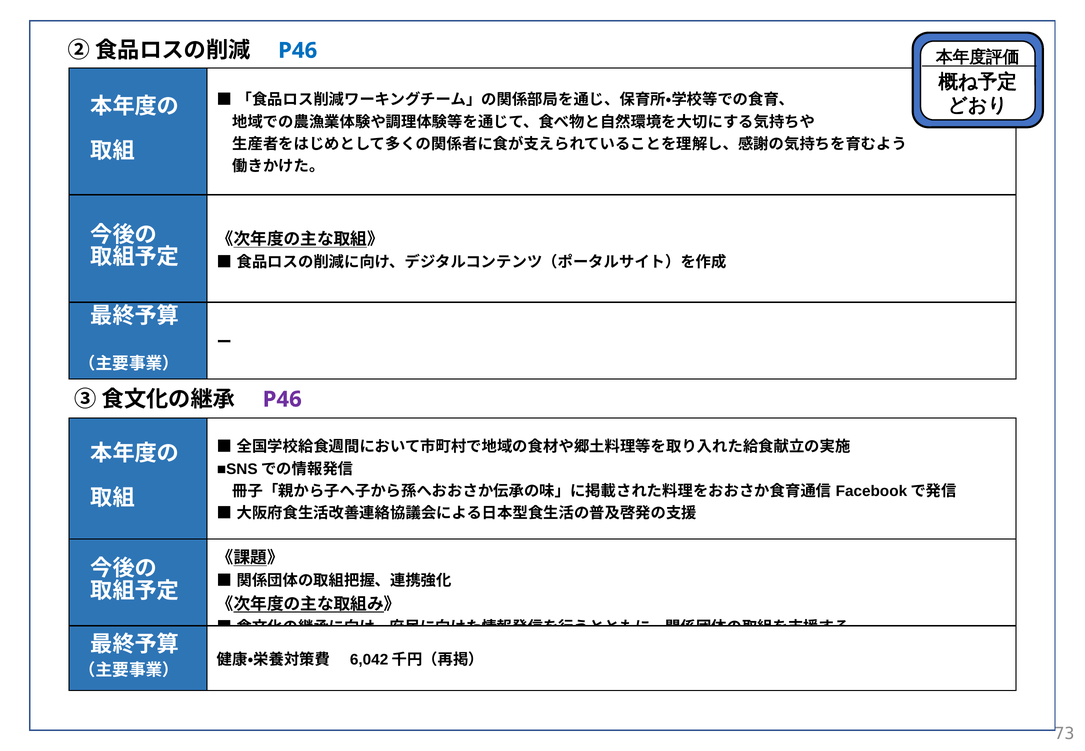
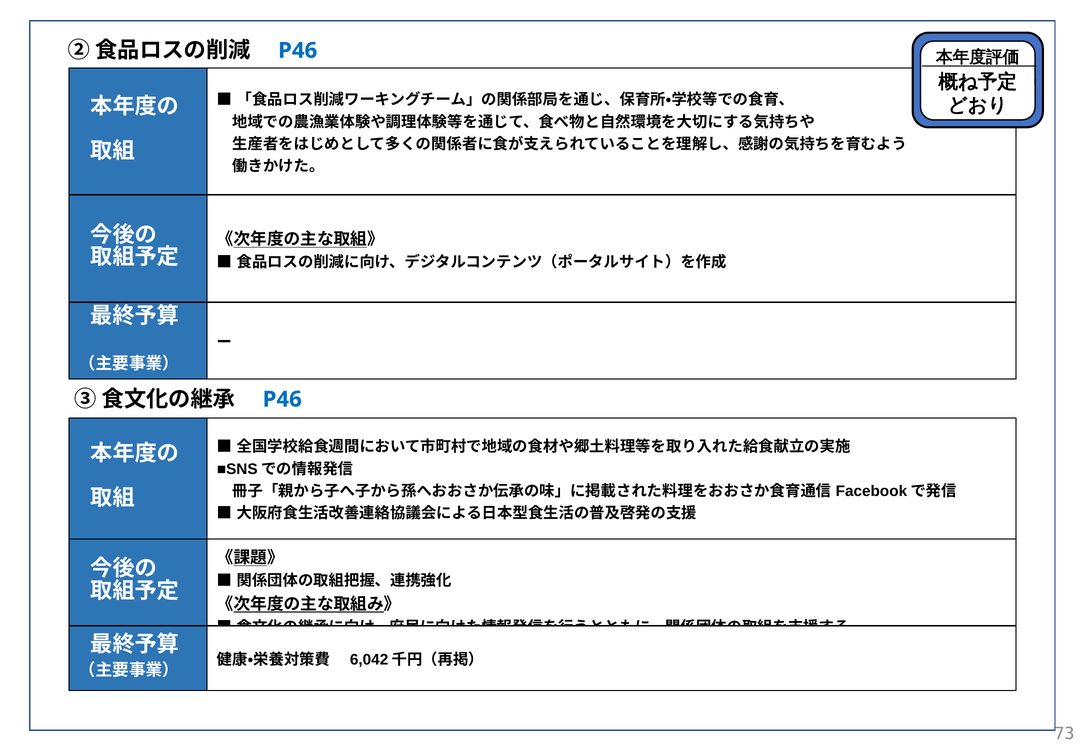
P46 at (282, 399) colour: purple -> blue
